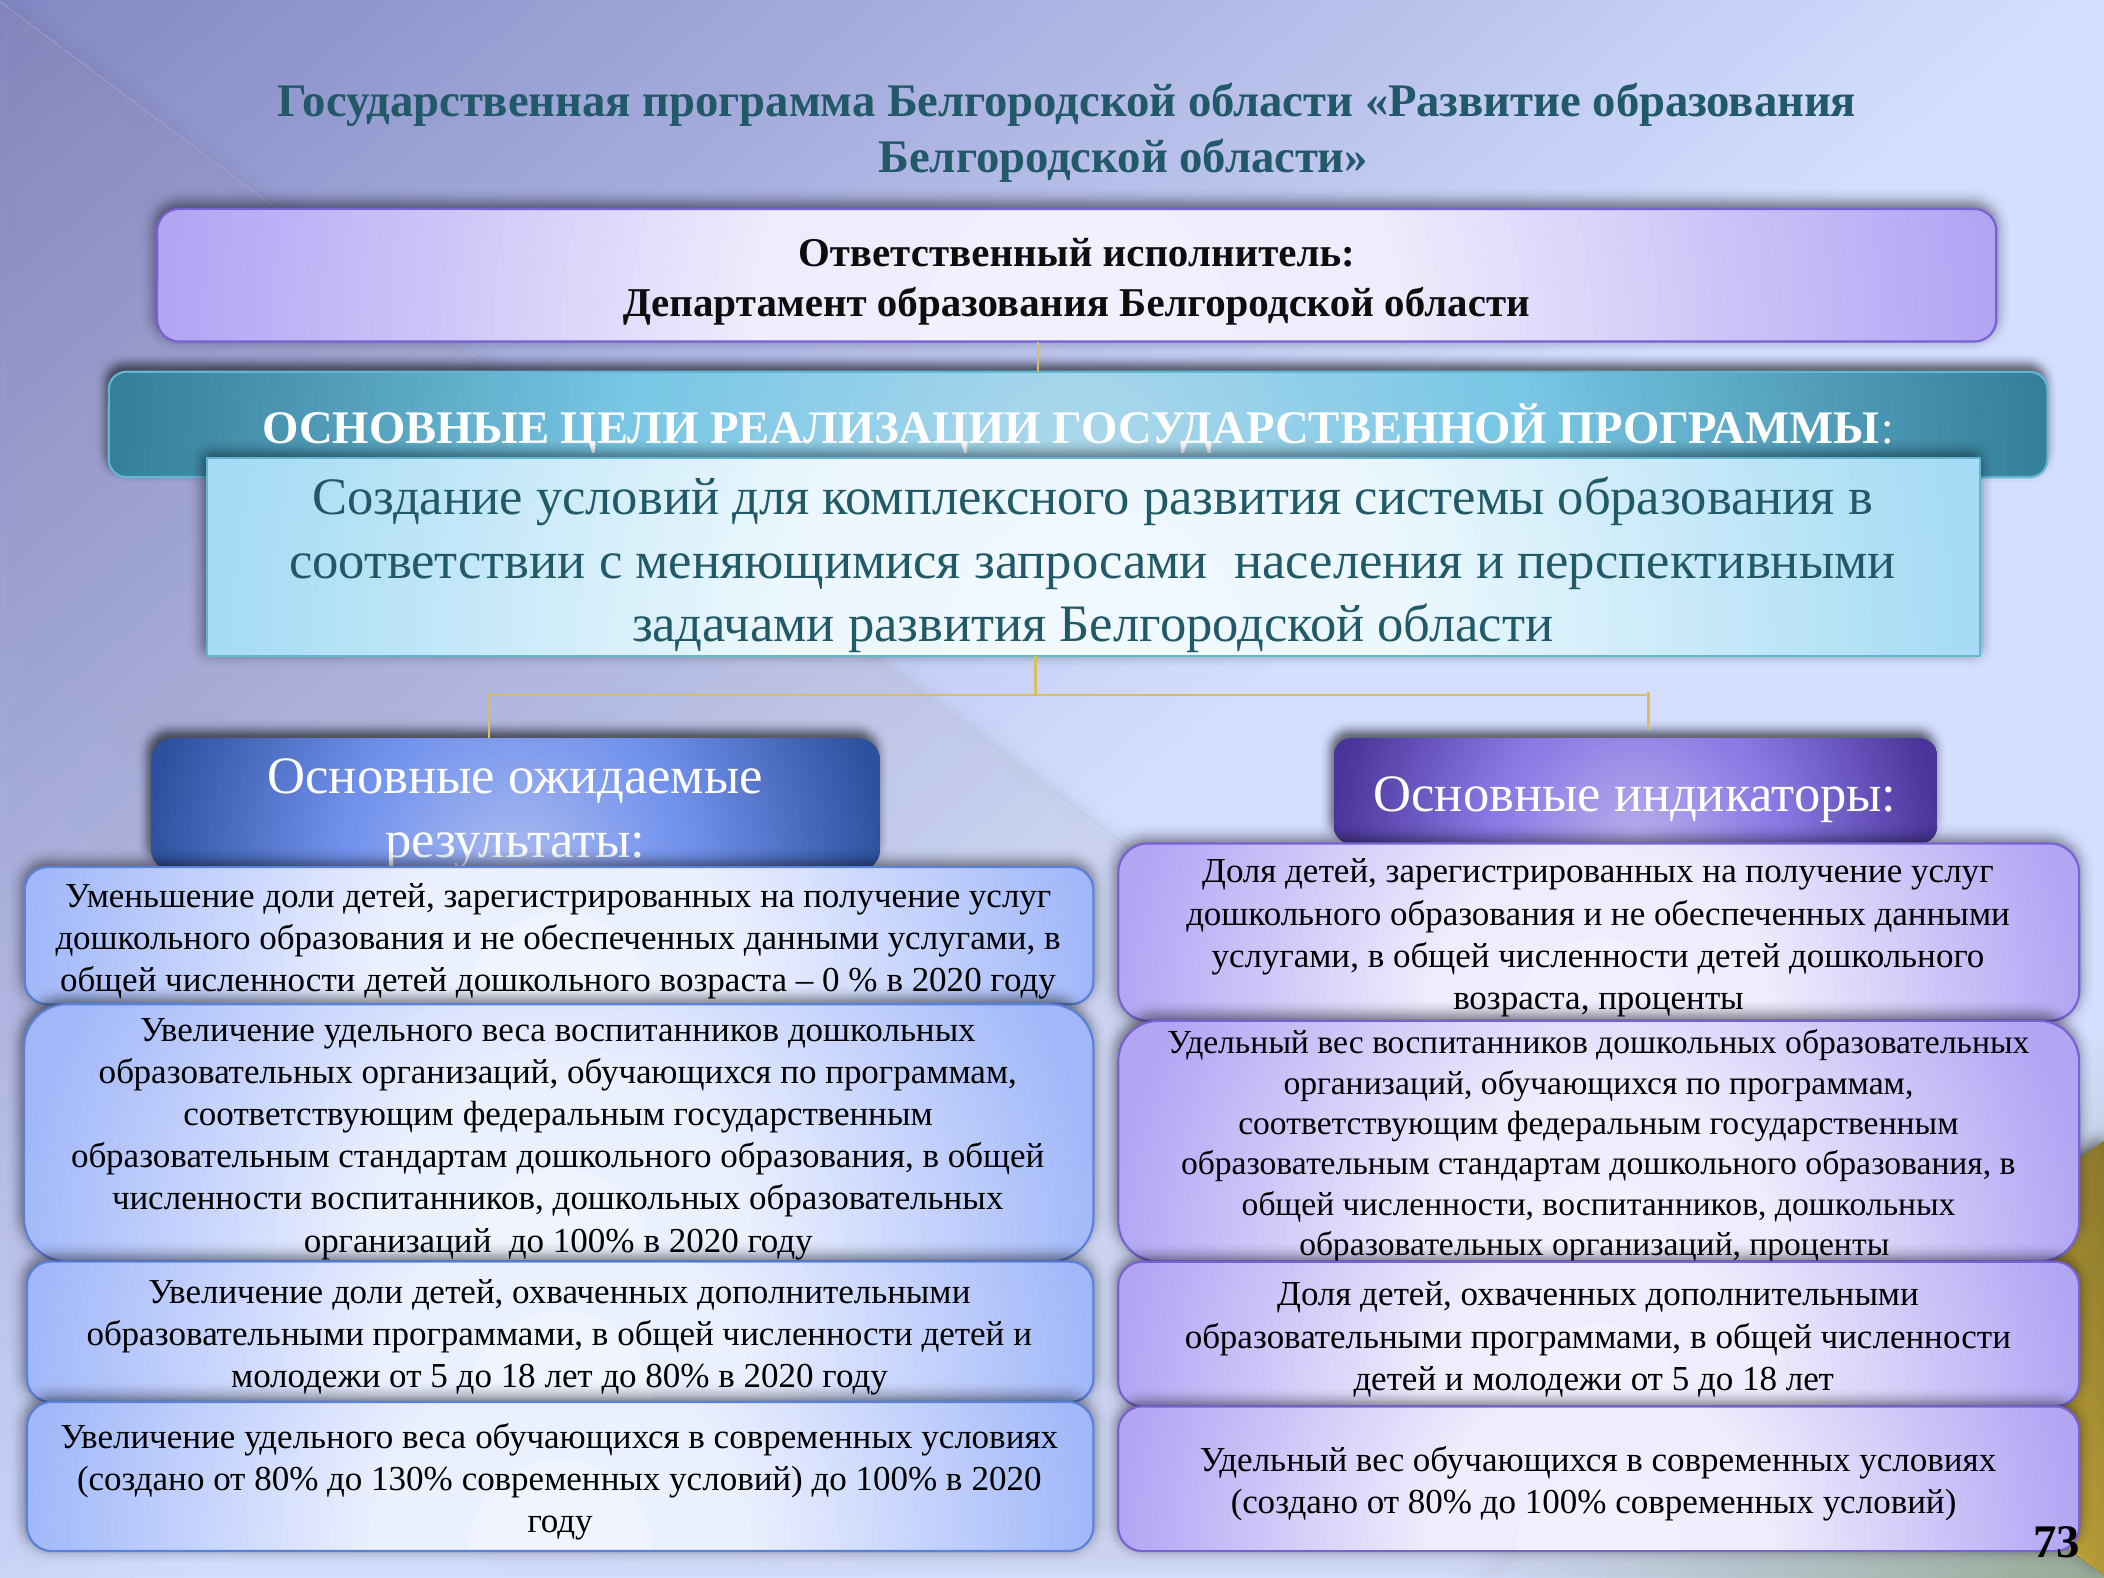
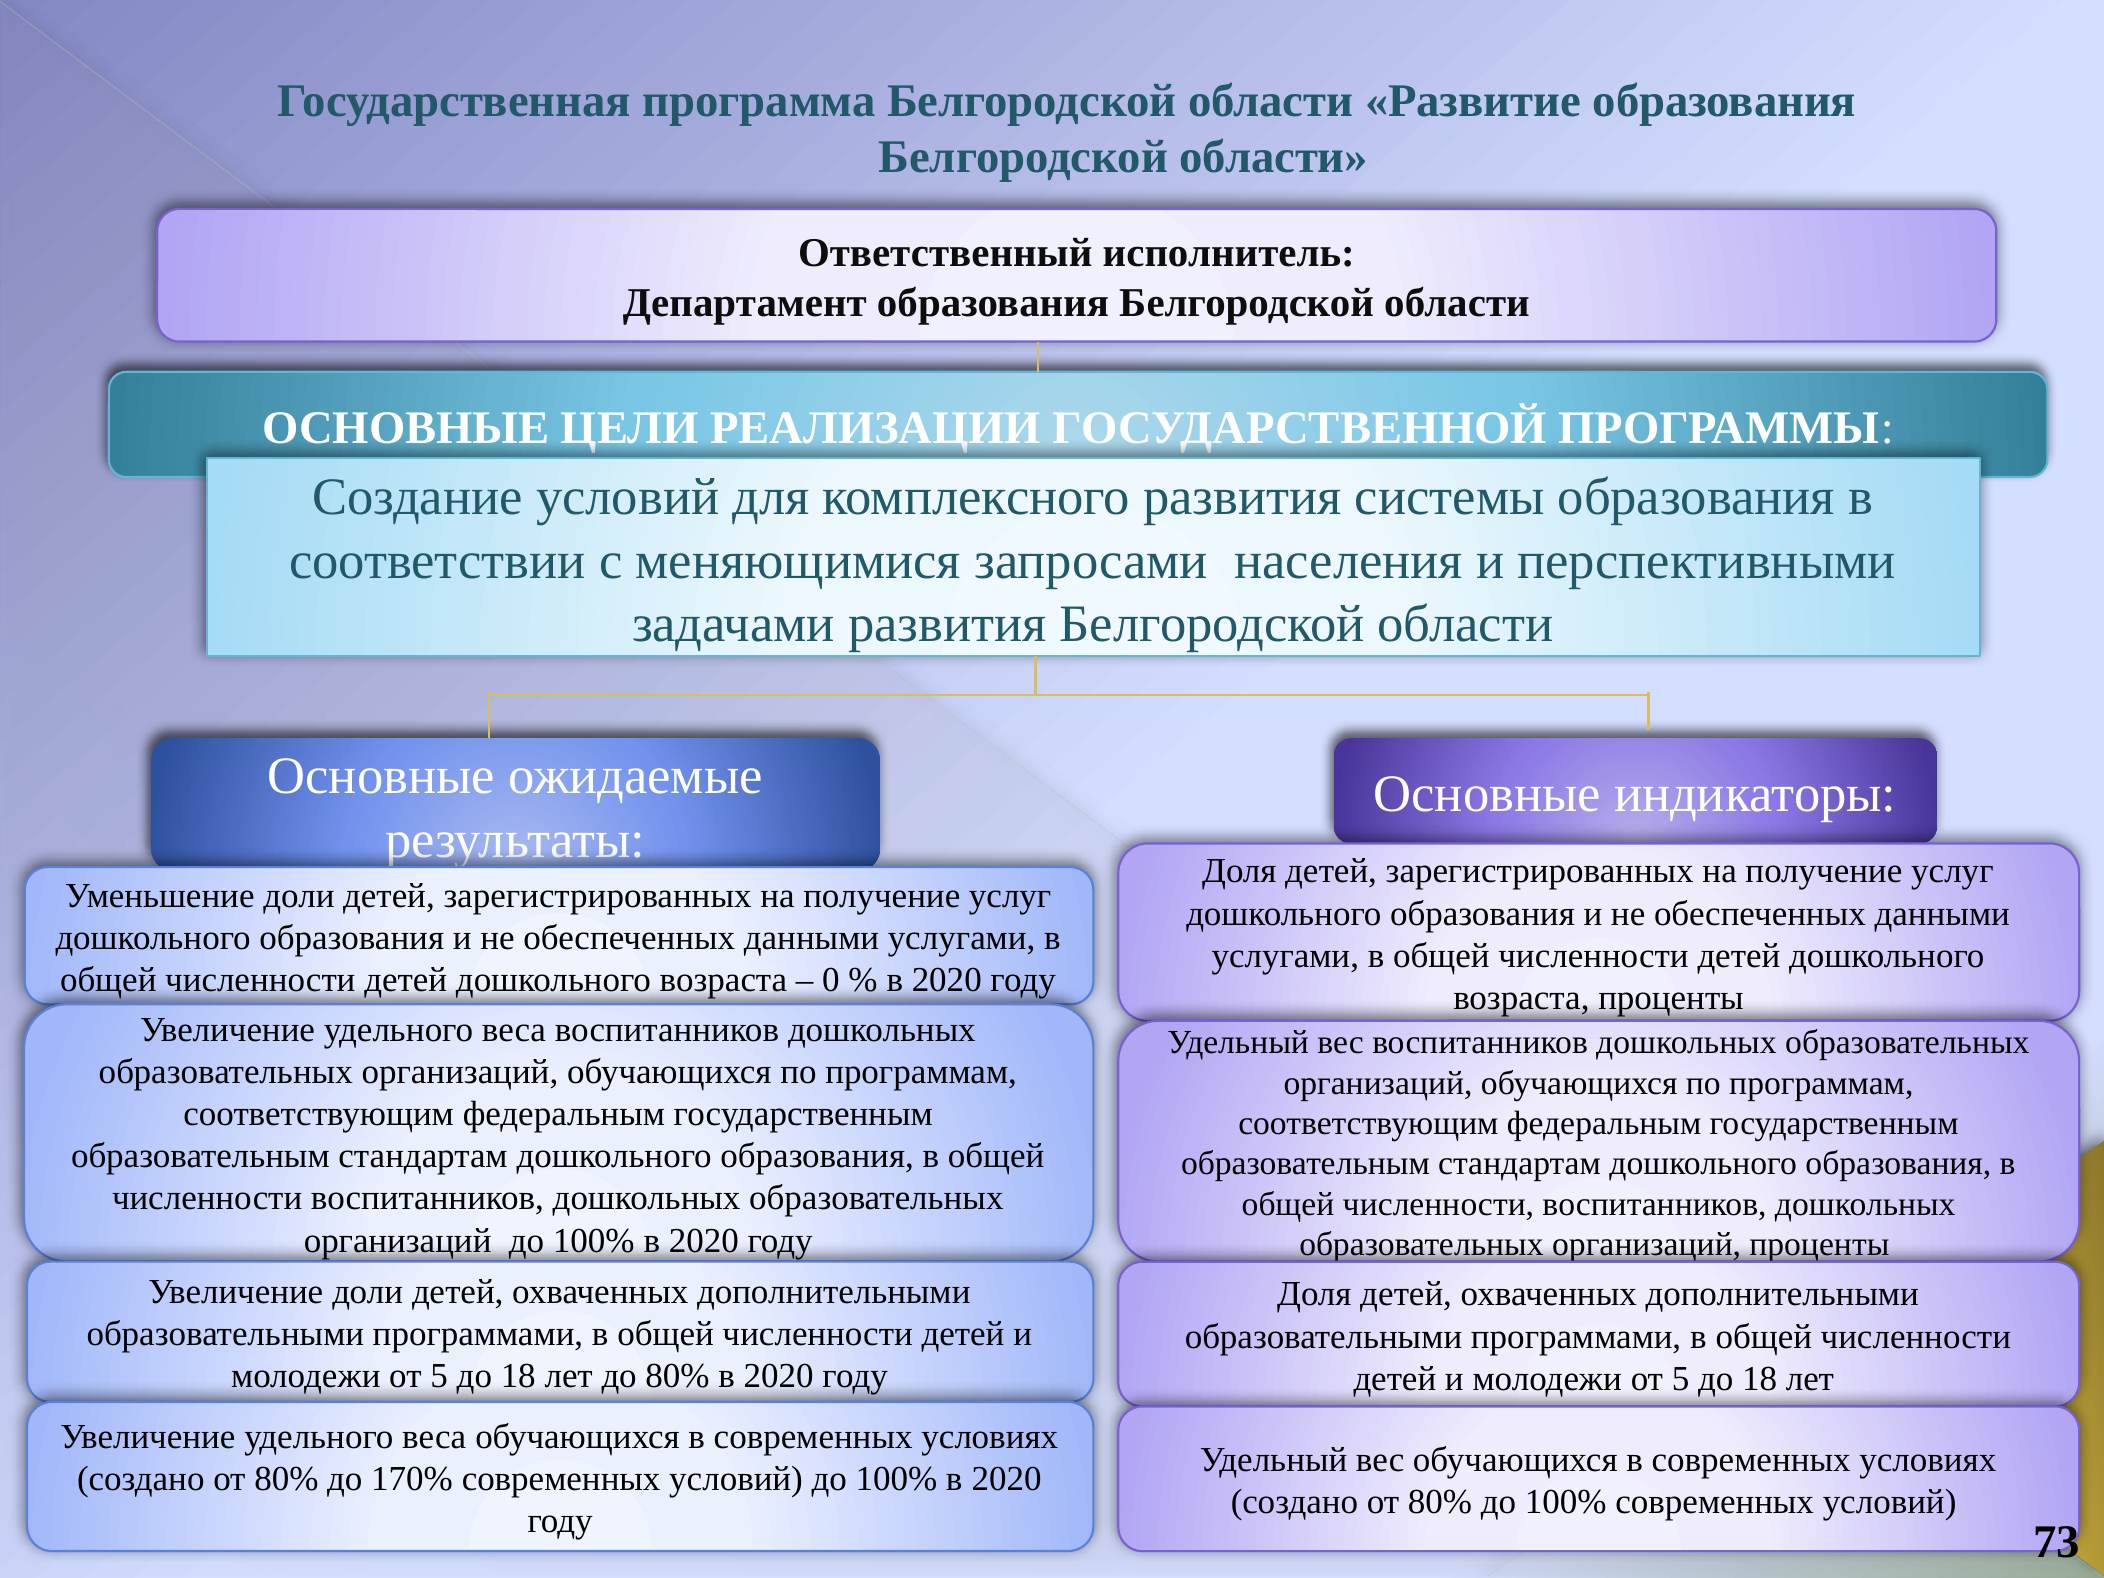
130%: 130% -> 170%
